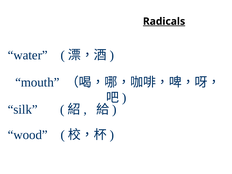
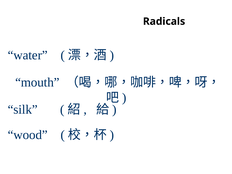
Radicals underline: present -> none
